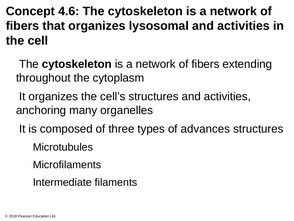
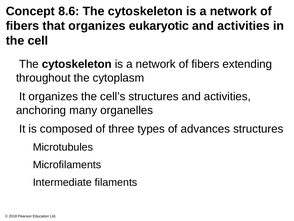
4.6: 4.6 -> 8.6
lysosomal: lysosomal -> eukaryotic
